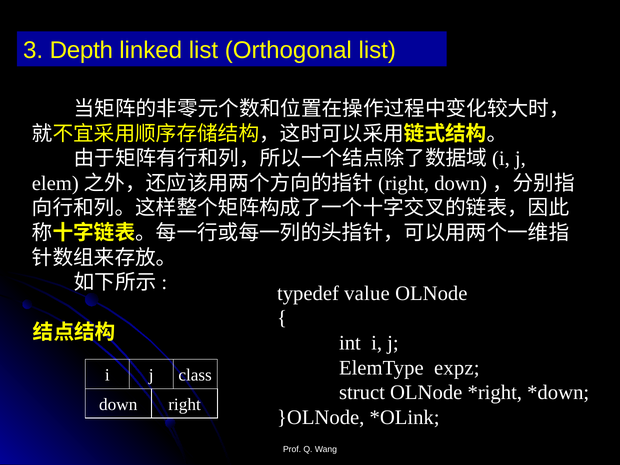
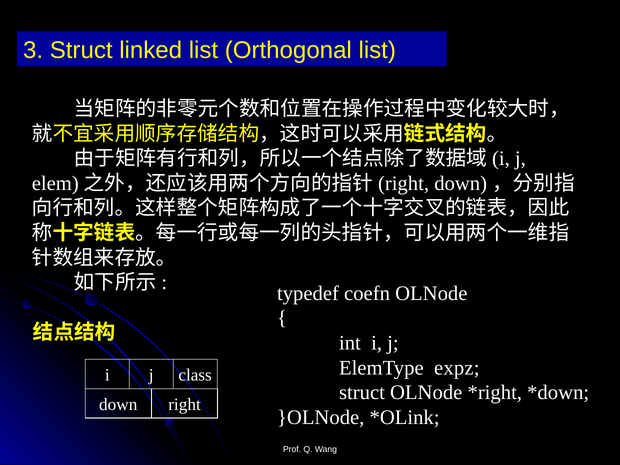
3 Depth: Depth -> Struct
value: value -> coefn
